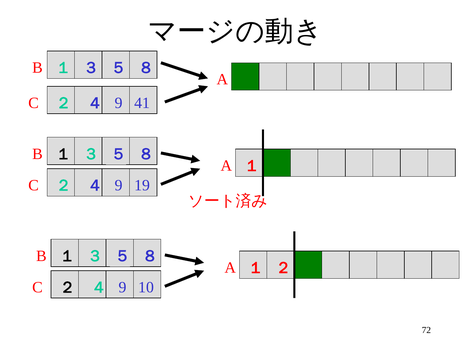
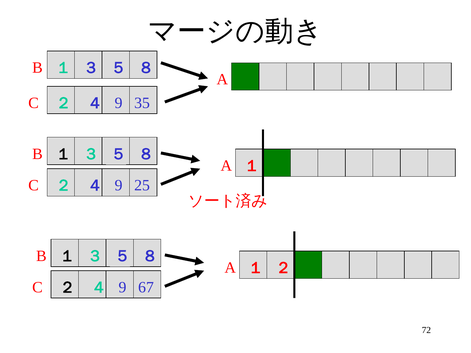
41: 41 -> 35
19: 19 -> 25
10: 10 -> 67
